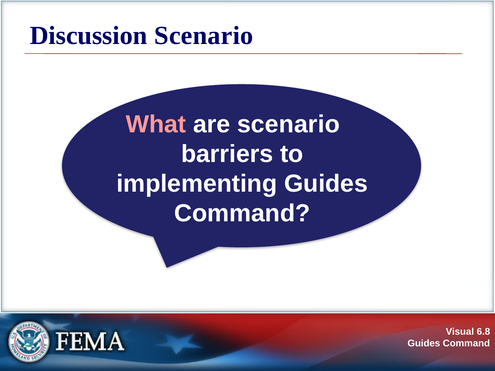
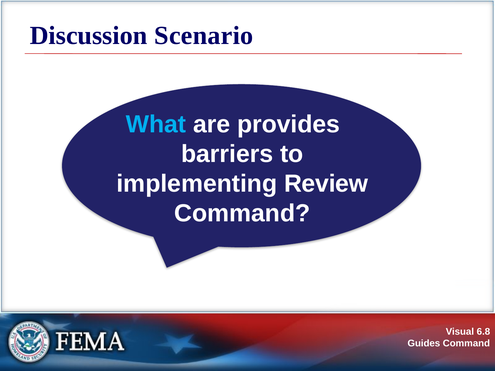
What colour: pink -> light blue
are scenario: scenario -> provides
implementing Guides: Guides -> Review
